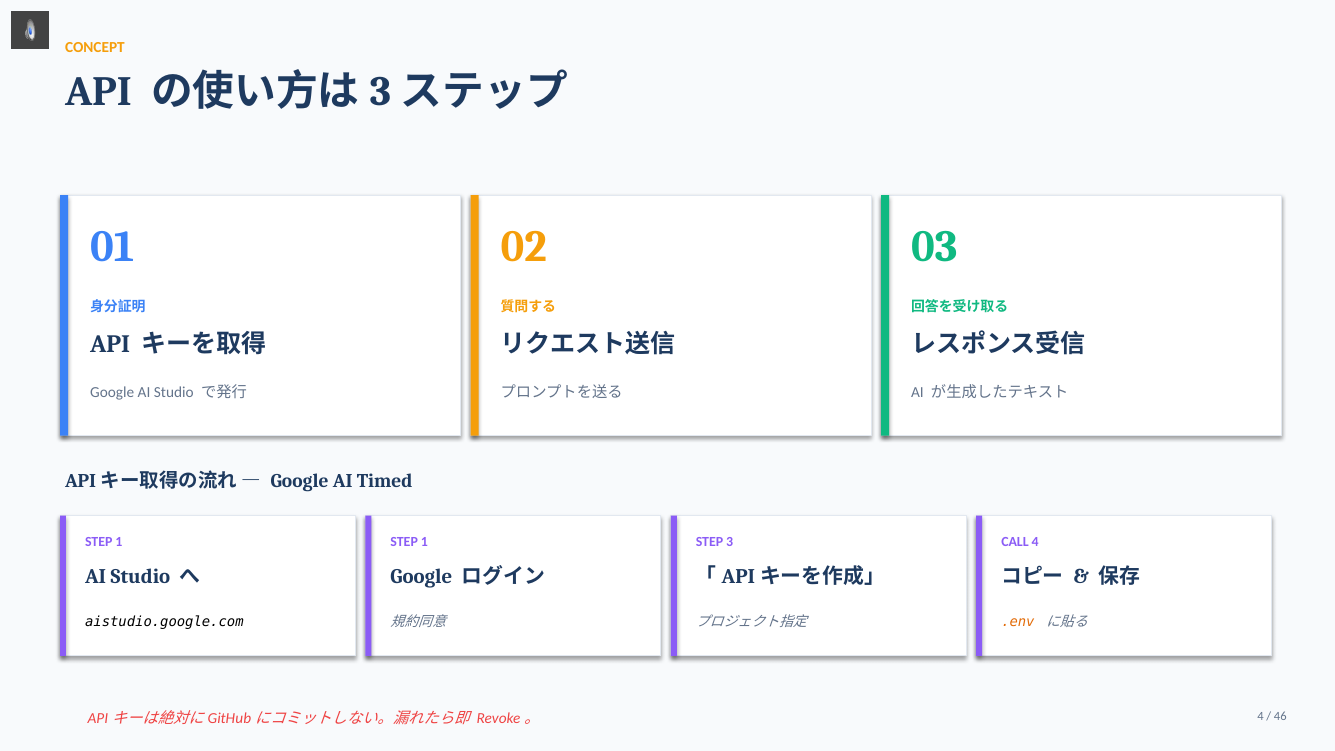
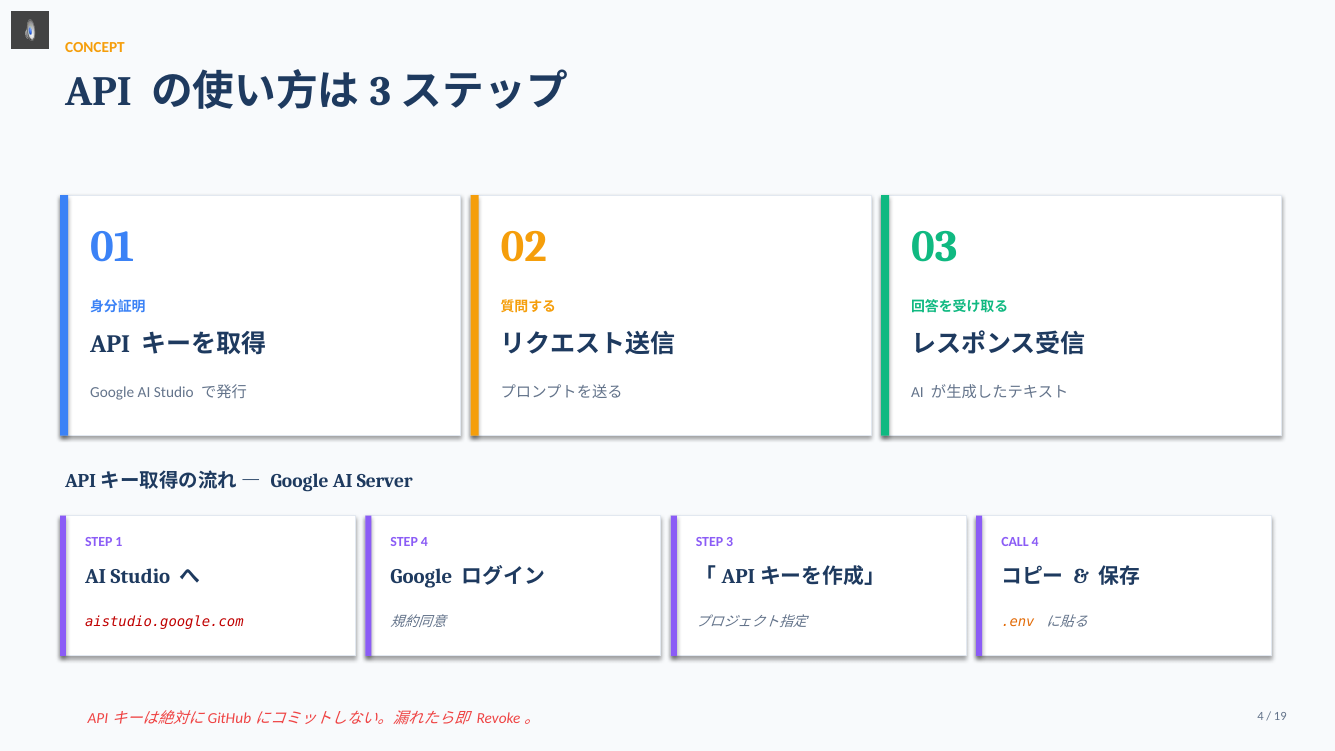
Timed: Timed -> Server
1 at (424, 542): 1 -> 4
aistudio.google.com colour: black -> red
46: 46 -> 19
